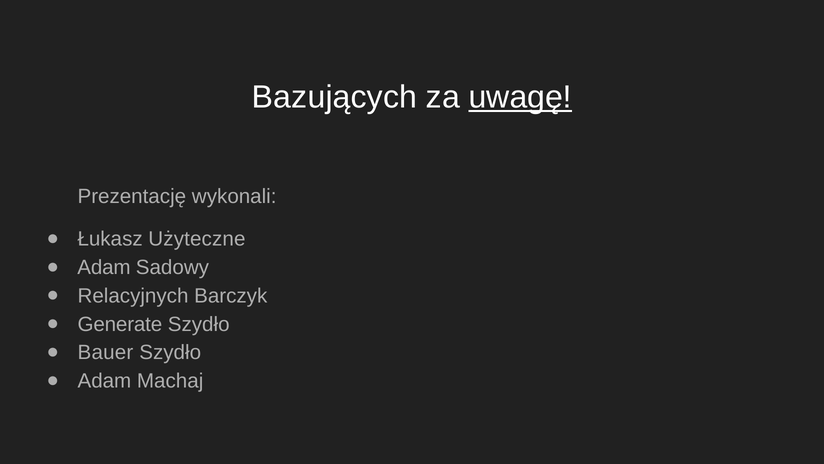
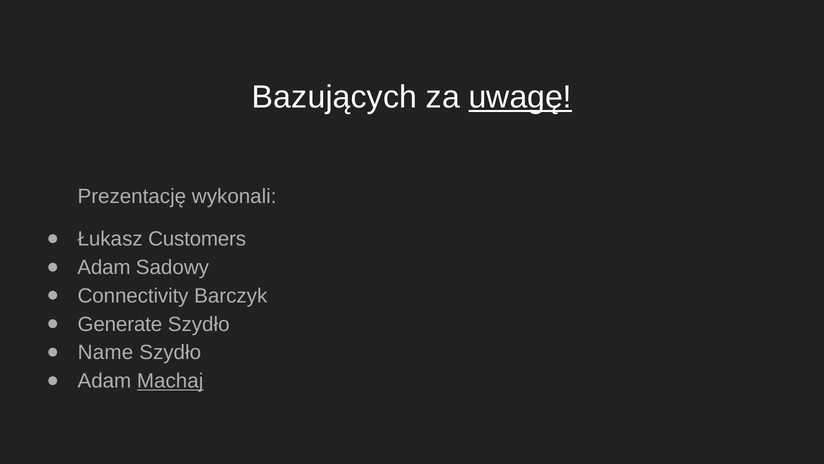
Użyteczne: Użyteczne -> Customers
Relacyjnych: Relacyjnych -> Connectivity
Bauer: Bauer -> Name
Machaj underline: none -> present
